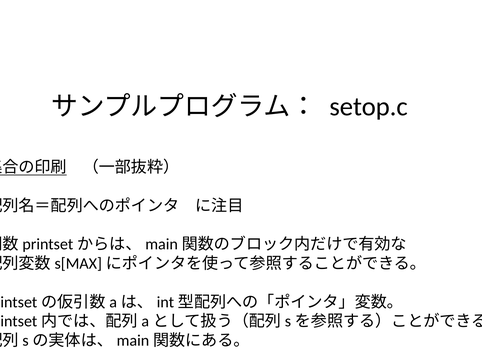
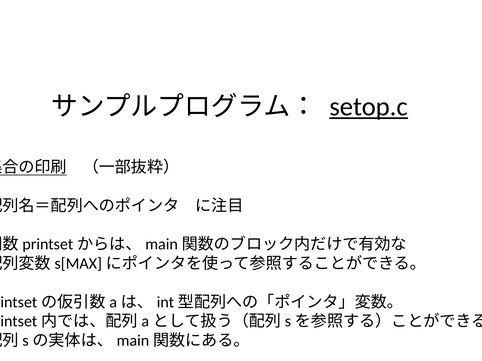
setop.c underline: none -> present
